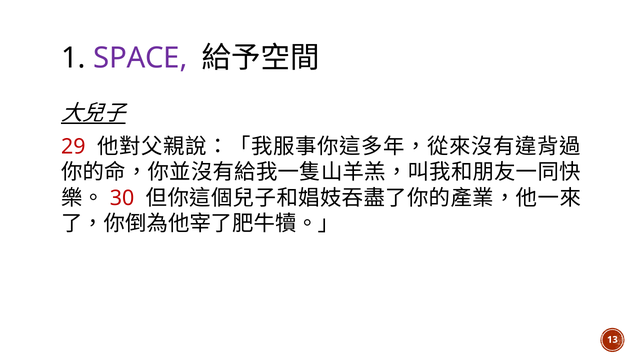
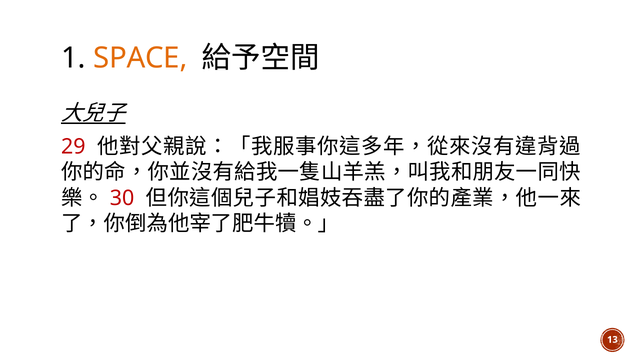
SPACE colour: purple -> orange
